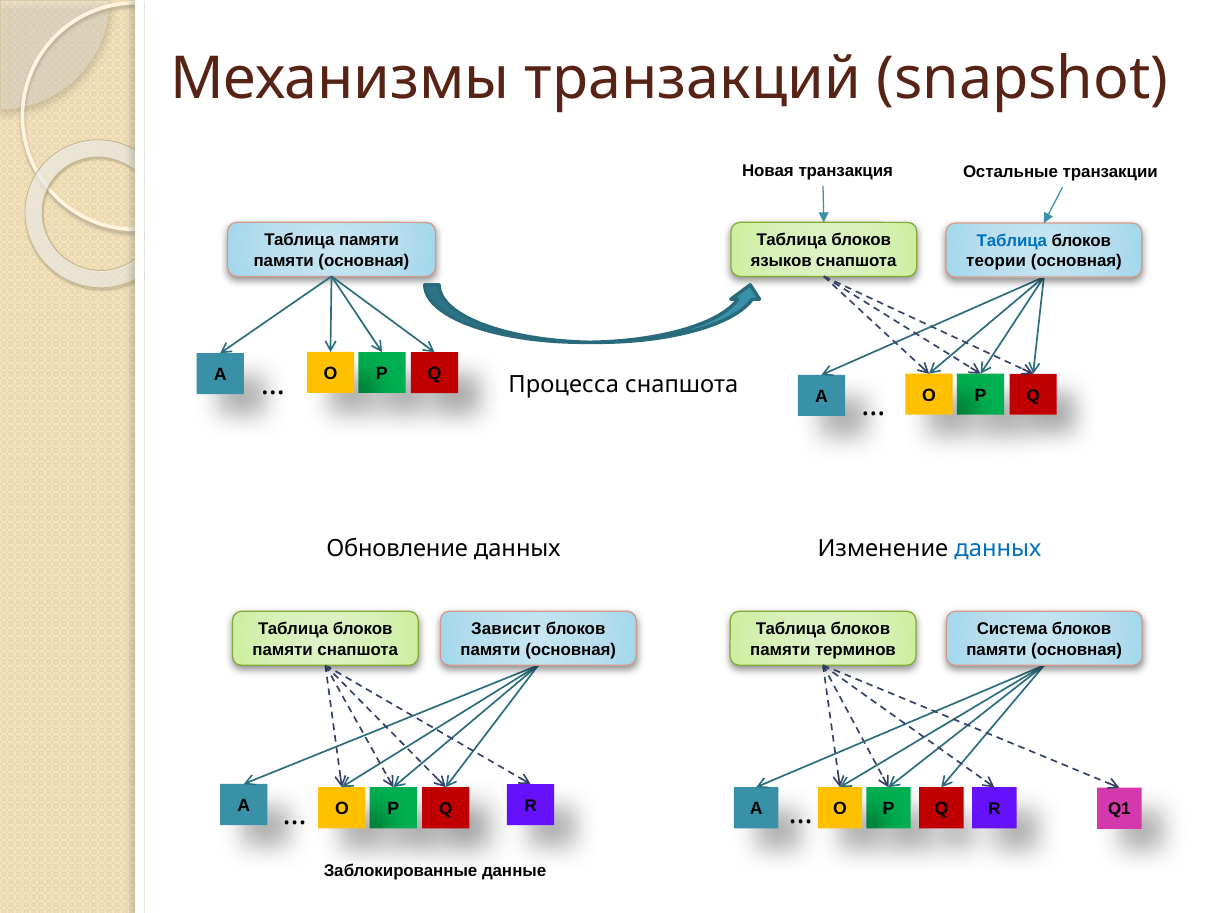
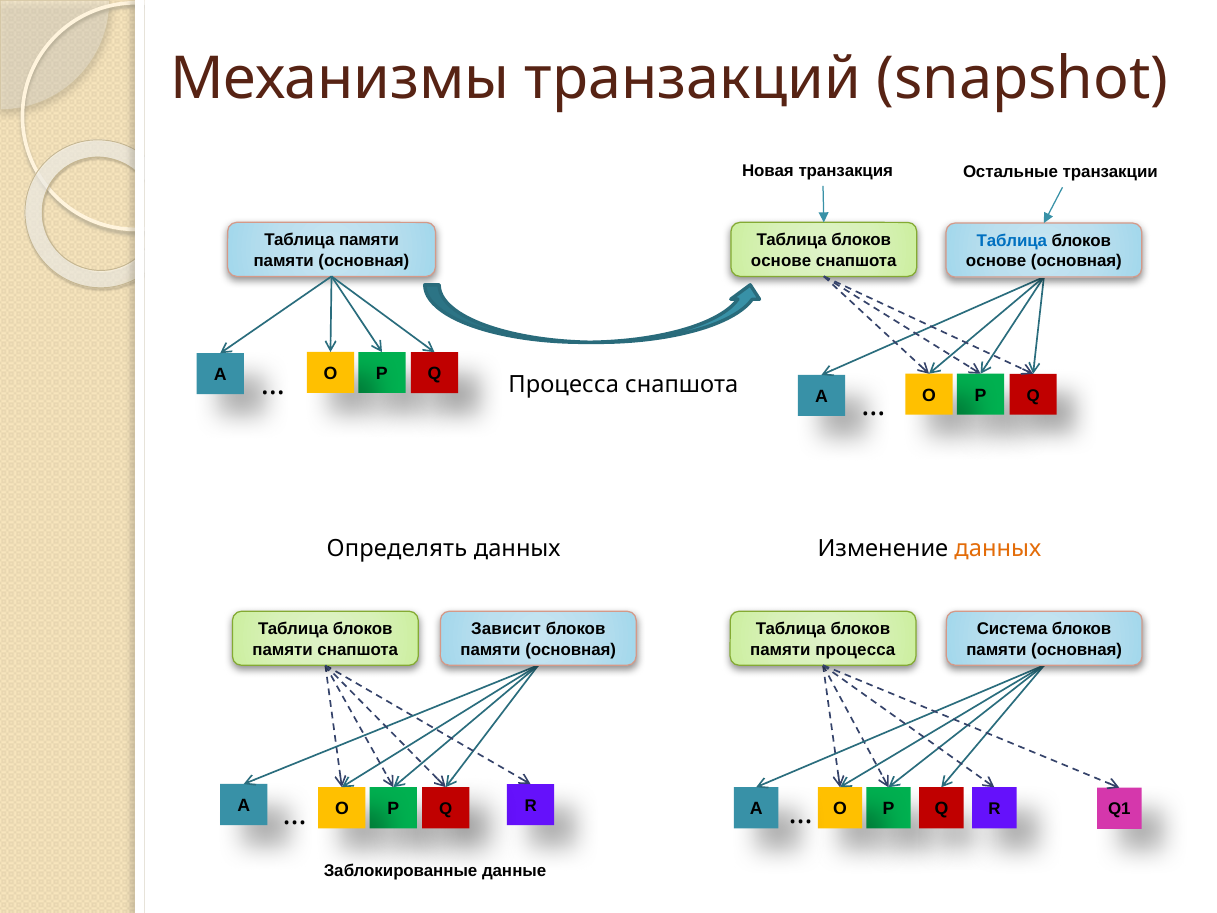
языков at (781, 261): языков -> основе
теории at (996, 261): теории -> основе
Обновление: Обновление -> Определять
данных at (998, 549) colour: blue -> orange
памяти терминов: терминов -> процесса
